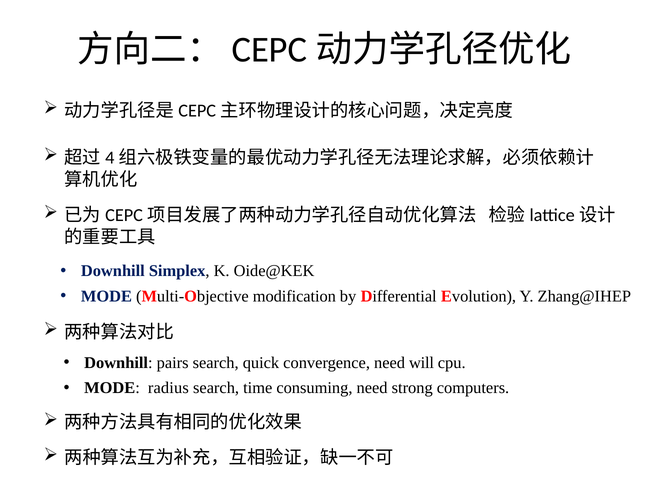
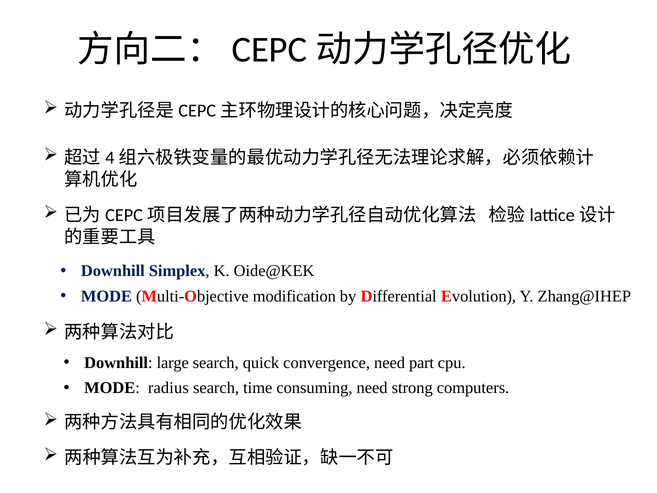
pairs: pairs -> large
will: will -> part
